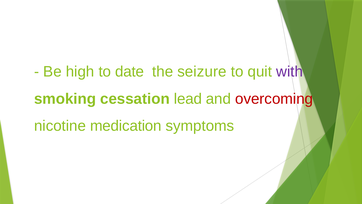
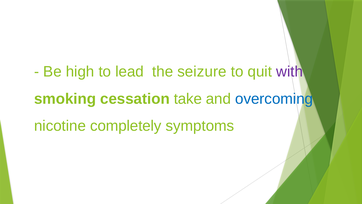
date: date -> lead
lead: lead -> take
overcoming colour: red -> blue
medication: medication -> completely
